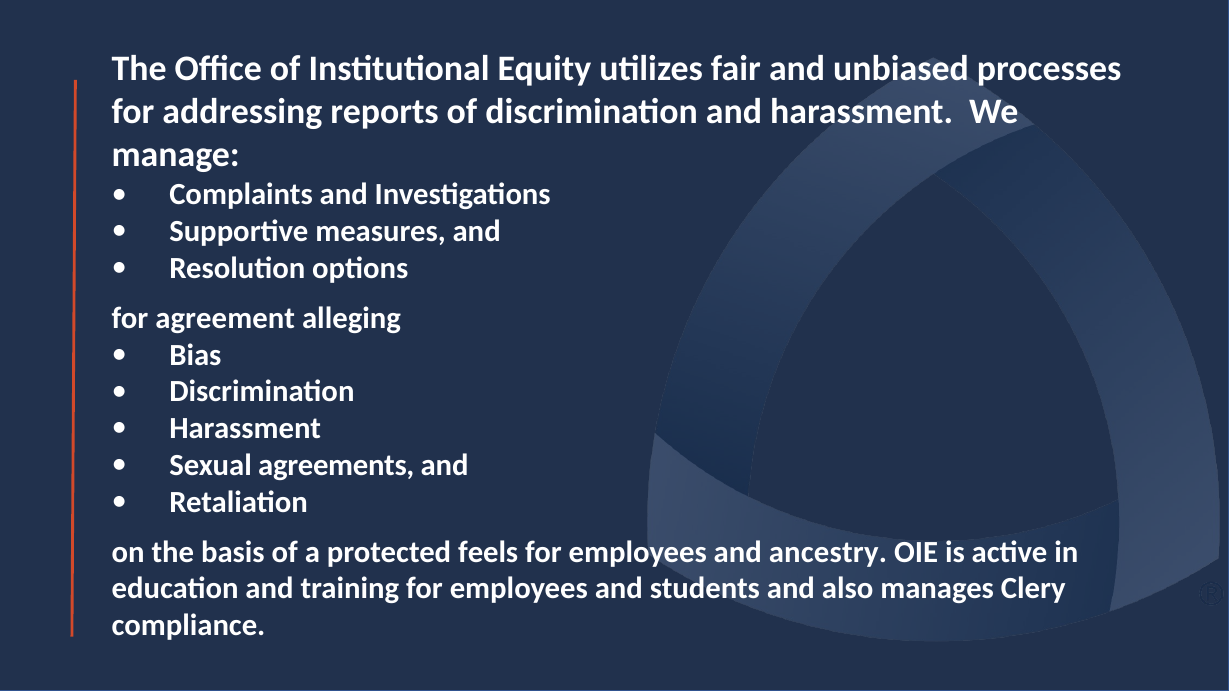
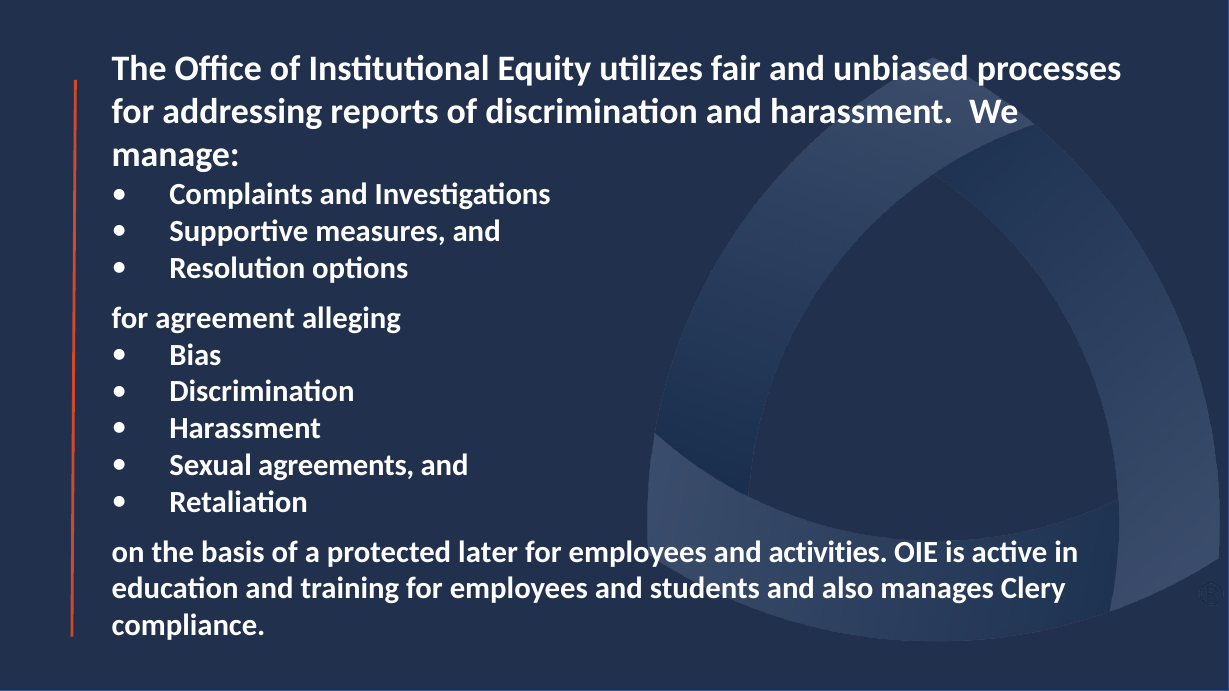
feels: feels -> later
ancestry: ancestry -> activities
